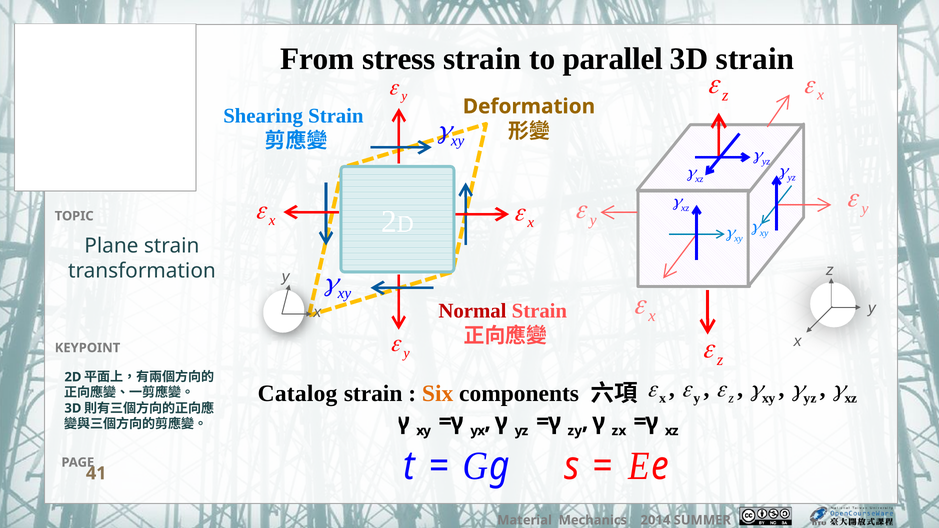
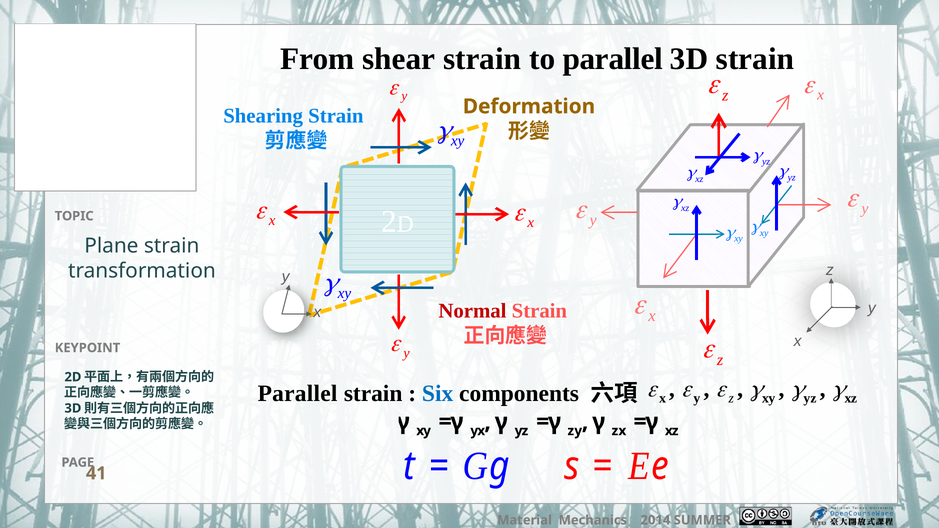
stress: stress -> shear
Catalog at (298, 394): Catalog -> Parallel
Six colour: orange -> blue
